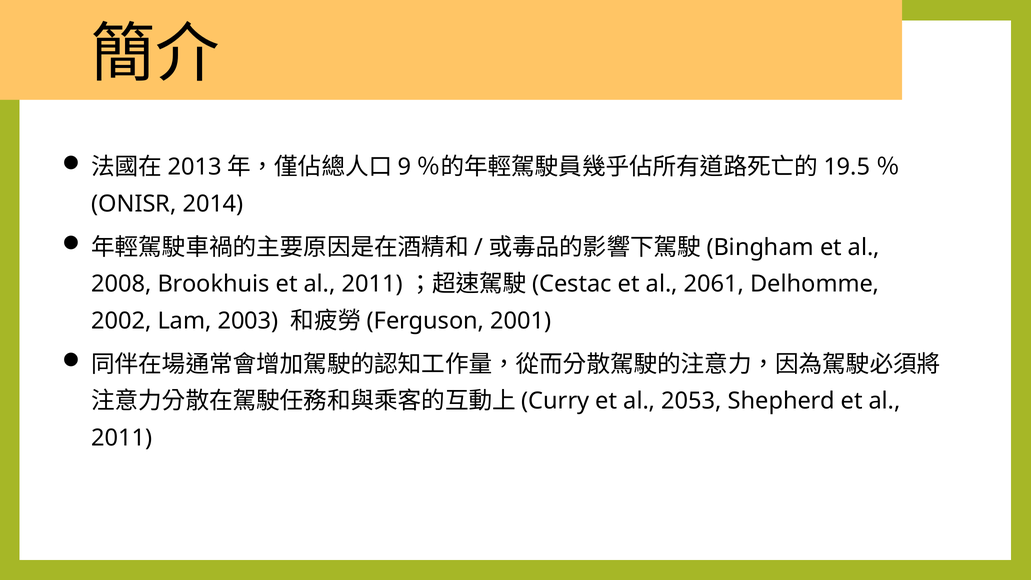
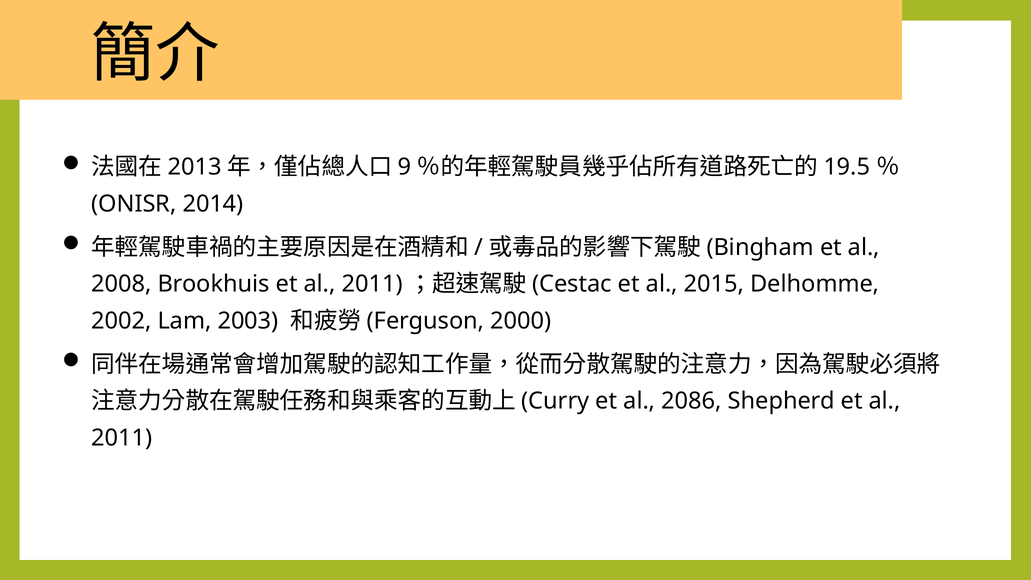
2061: 2061 -> 2015
2001: 2001 -> 2000
2053: 2053 -> 2086
